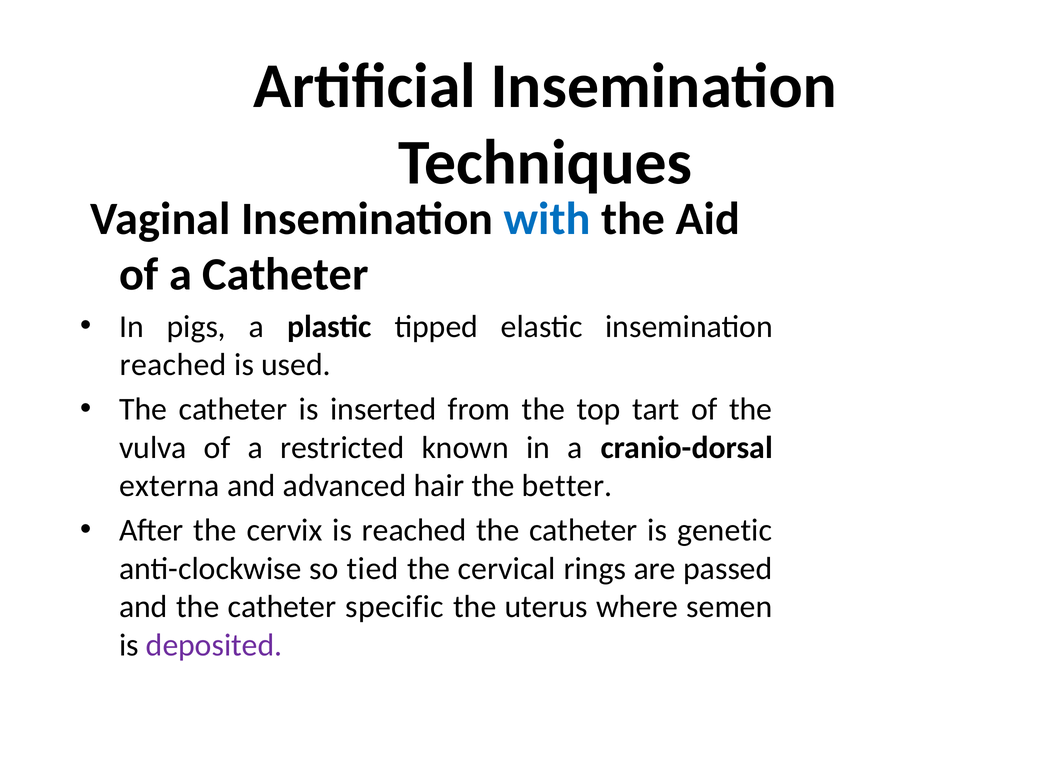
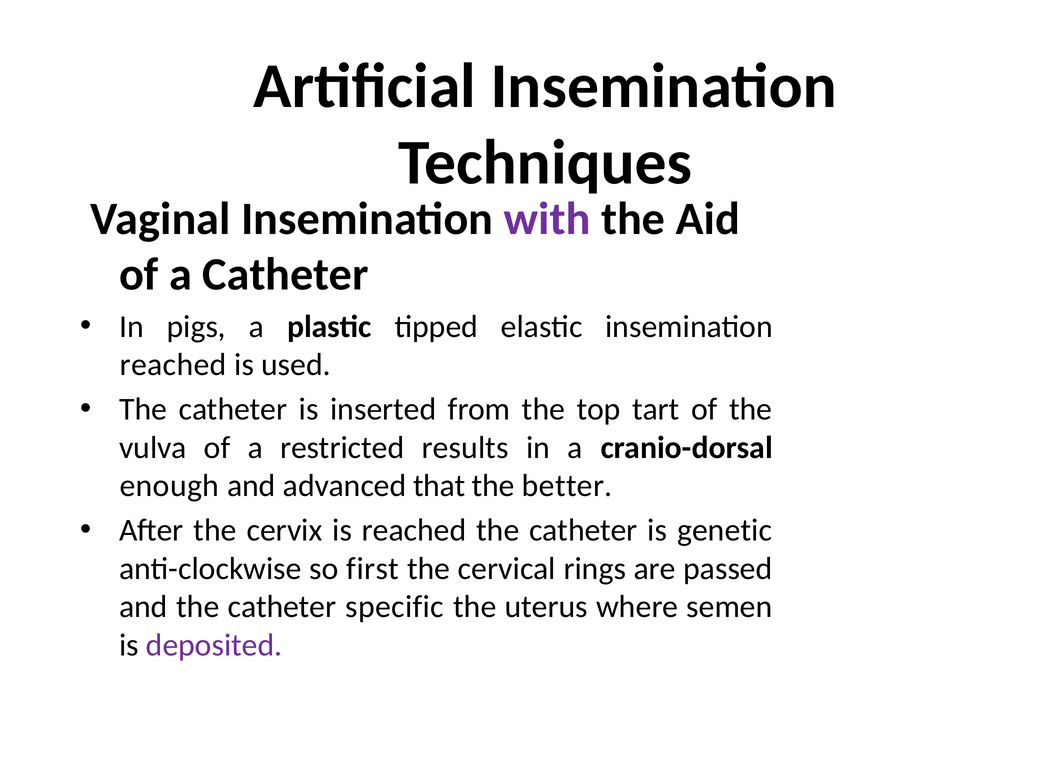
with colour: blue -> purple
known: known -> results
externa: externa -> enough
hair: hair -> that
tied: tied -> first
